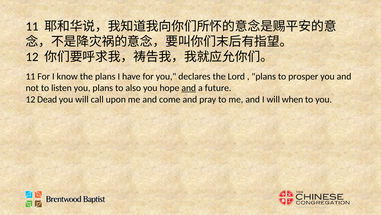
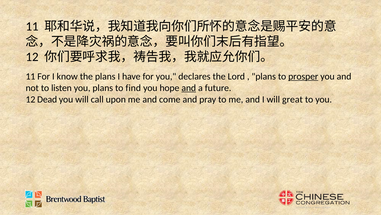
prosper underline: none -> present
also: also -> find
when: when -> great
